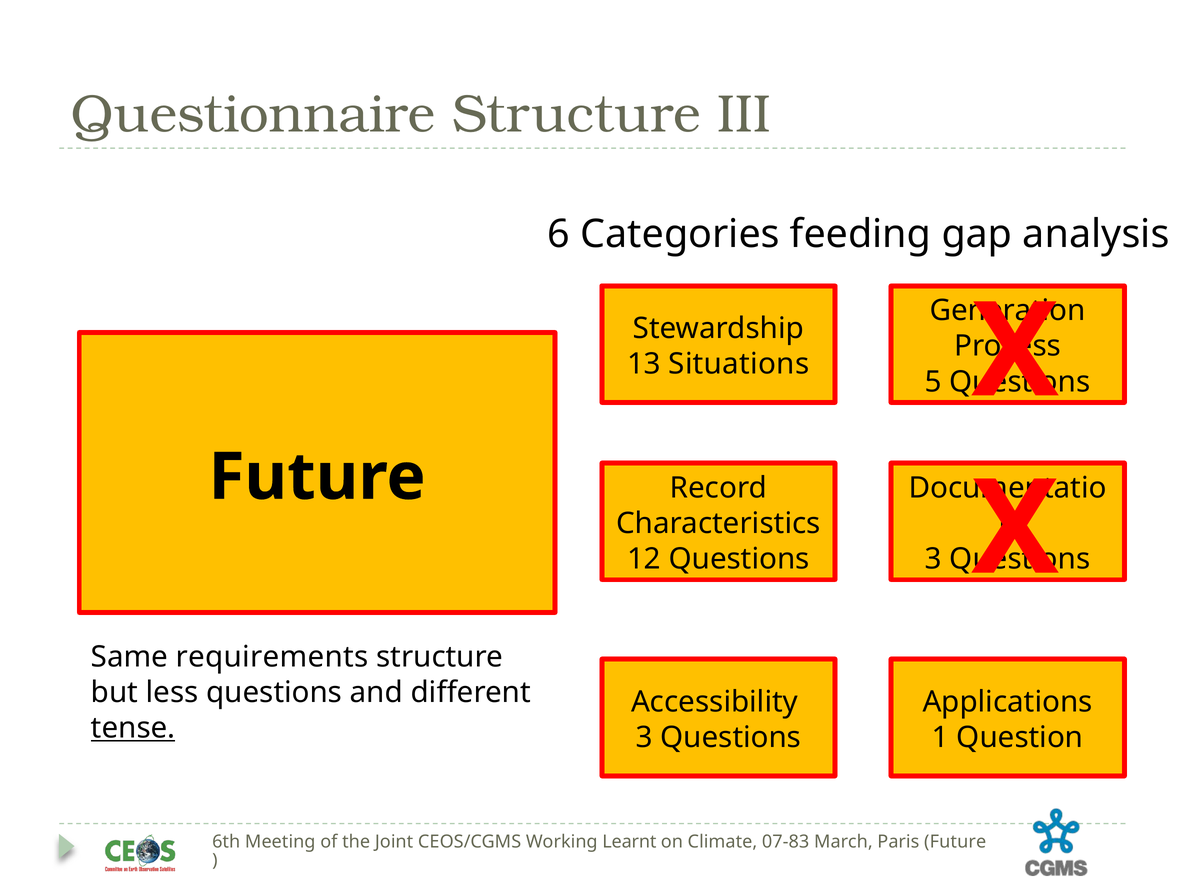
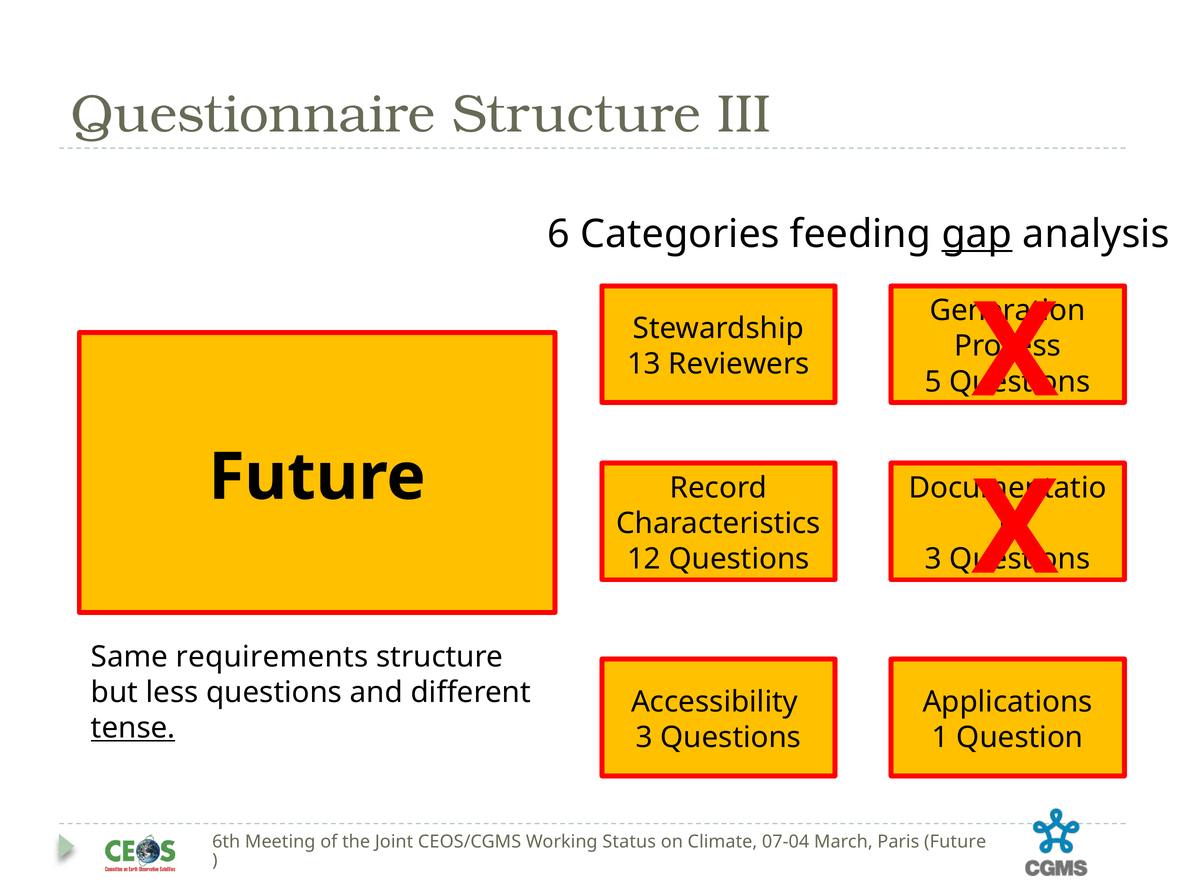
gap underline: none -> present
Situations: Situations -> Reviewers
Learnt: Learnt -> Status
07-83: 07-83 -> 07-04
